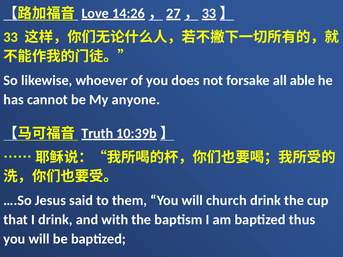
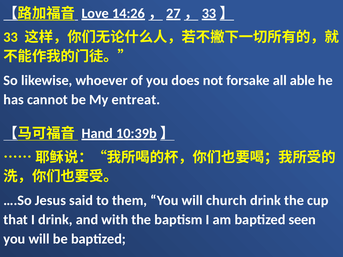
anyone: anyone -> entreat
Truth: Truth -> Hand
thus: thus -> seen
